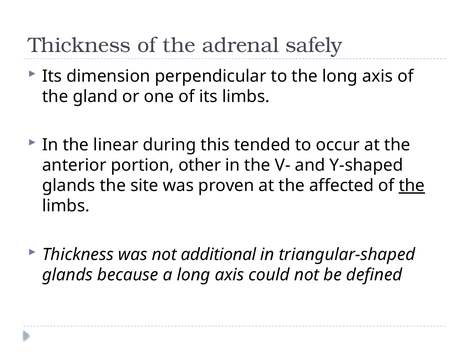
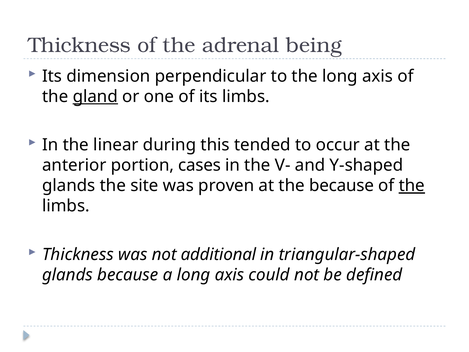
safely: safely -> being
gland underline: none -> present
other: other -> cases
the affected: affected -> because
